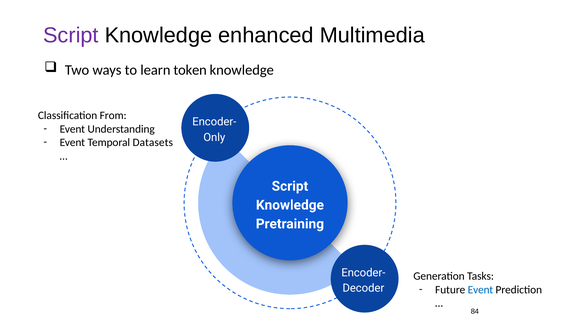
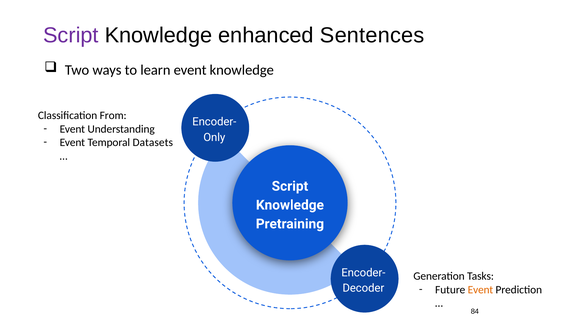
Multimedia: Multimedia -> Sentences
learn token: token -> event
Event at (480, 290) colour: blue -> orange
